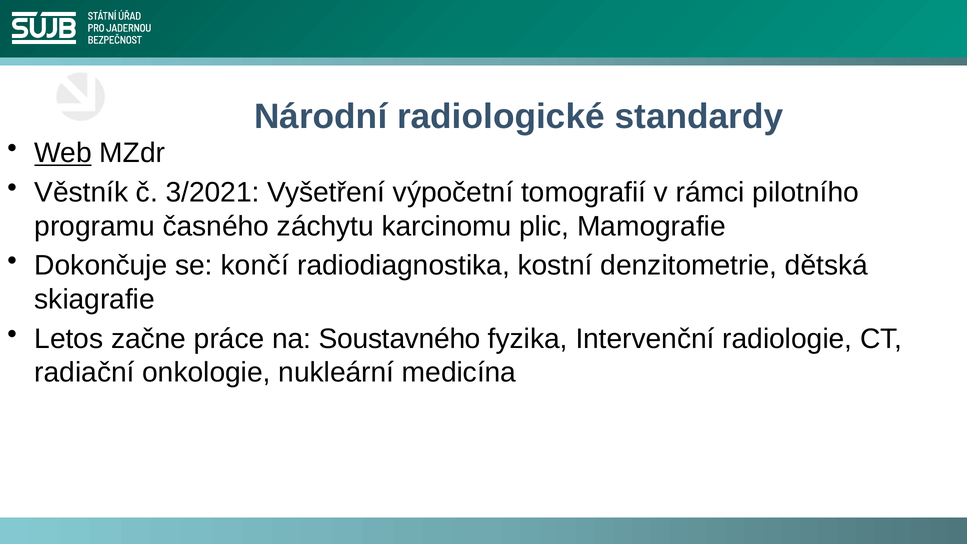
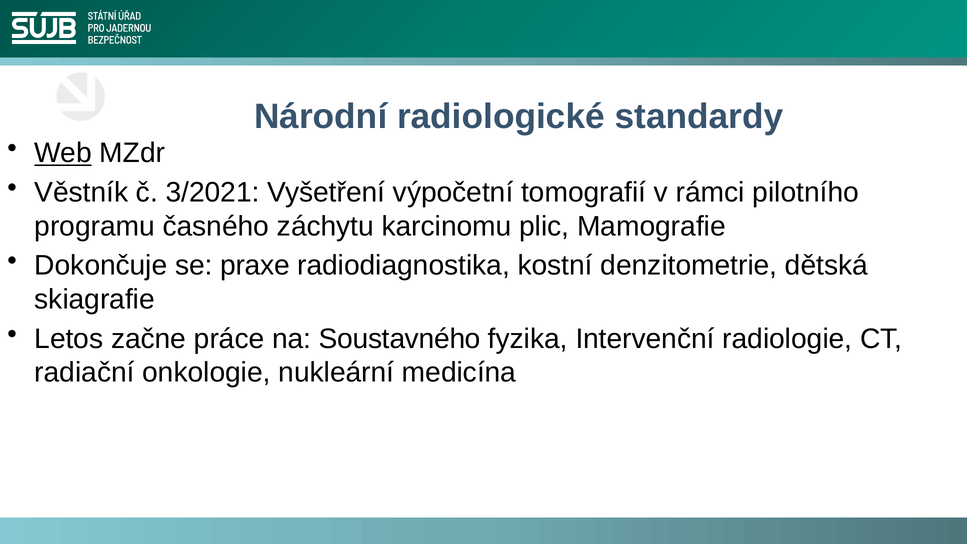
končí: končí -> praxe
